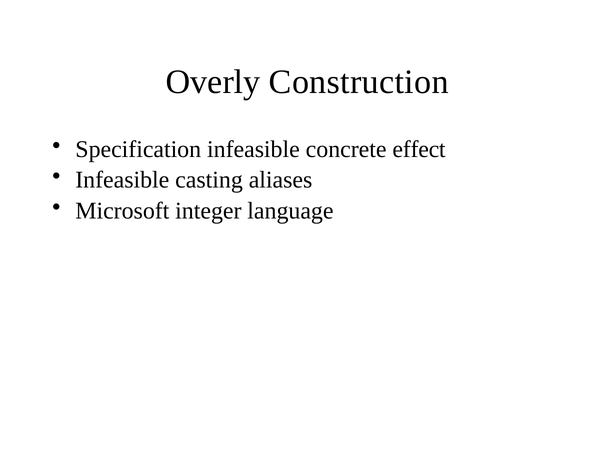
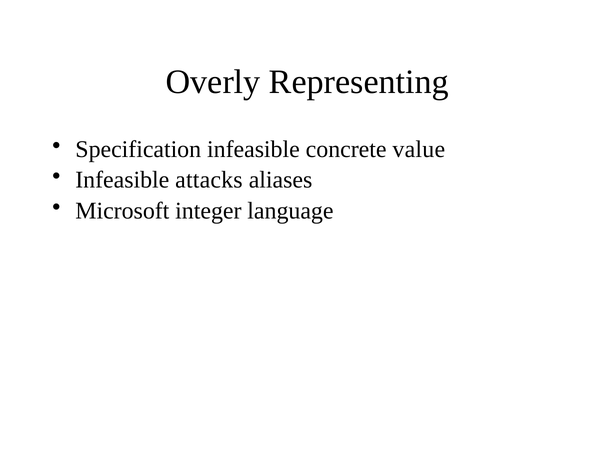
Construction: Construction -> Representing
effect: effect -> value
casting: casting -> attacks
